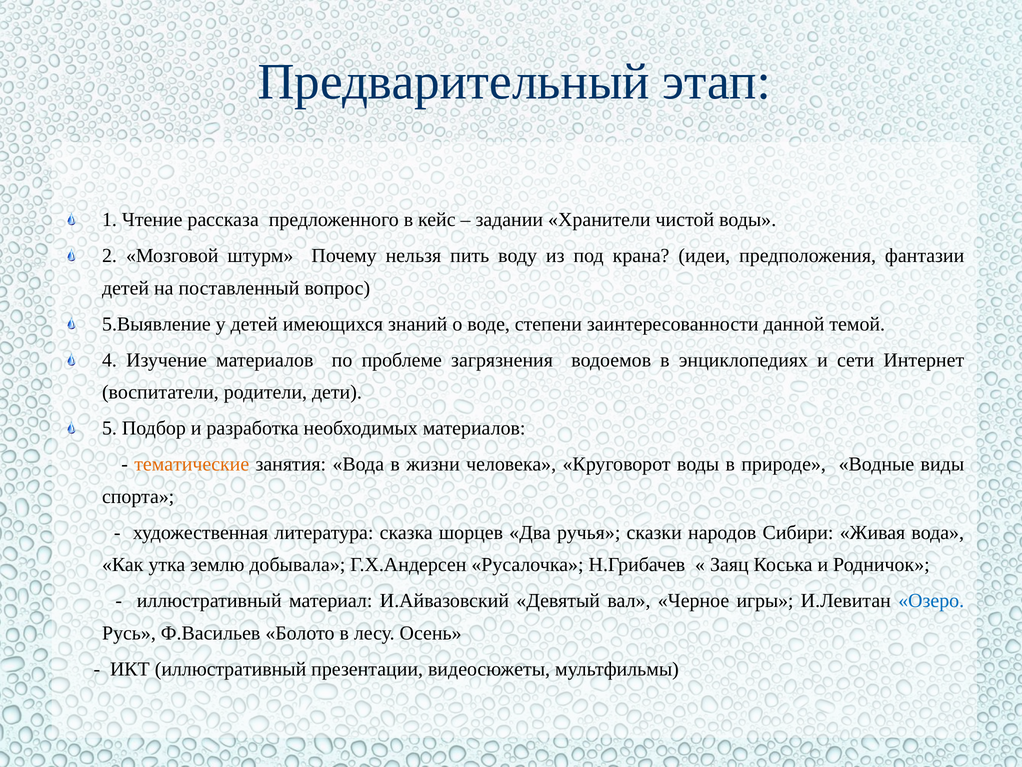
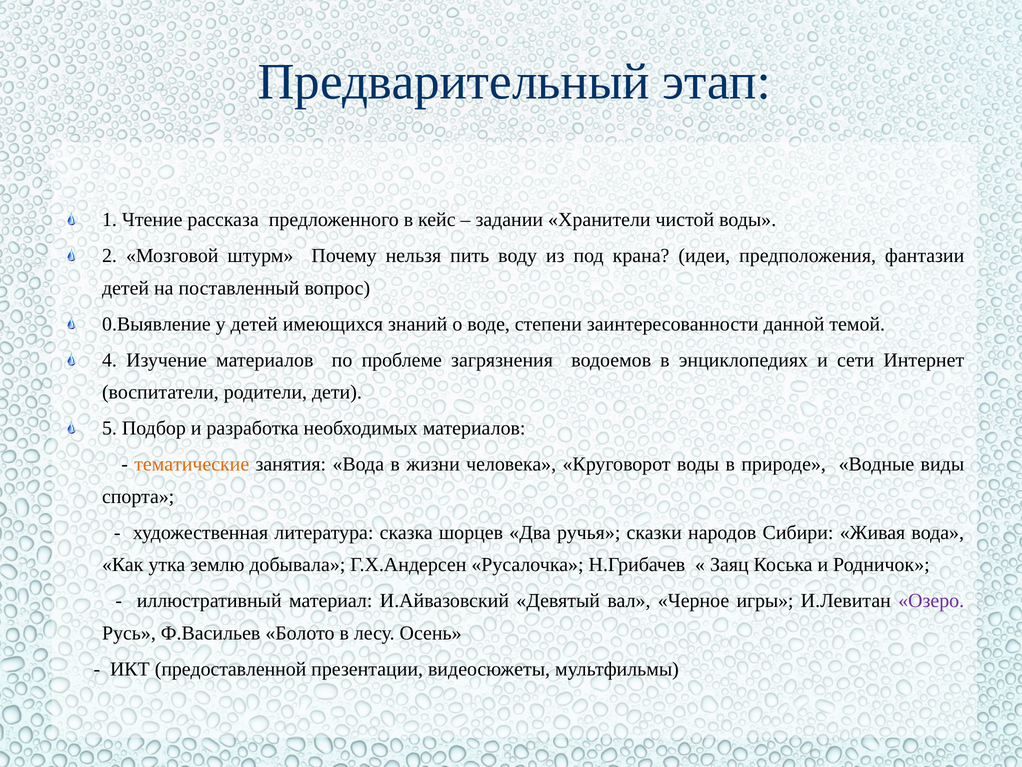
5.Выявление: 5.Выявление -> 0.Выявление
Озеро colour: blue -> purple
ИКТ иллюстративный: иллюстративный -> предоставленной
